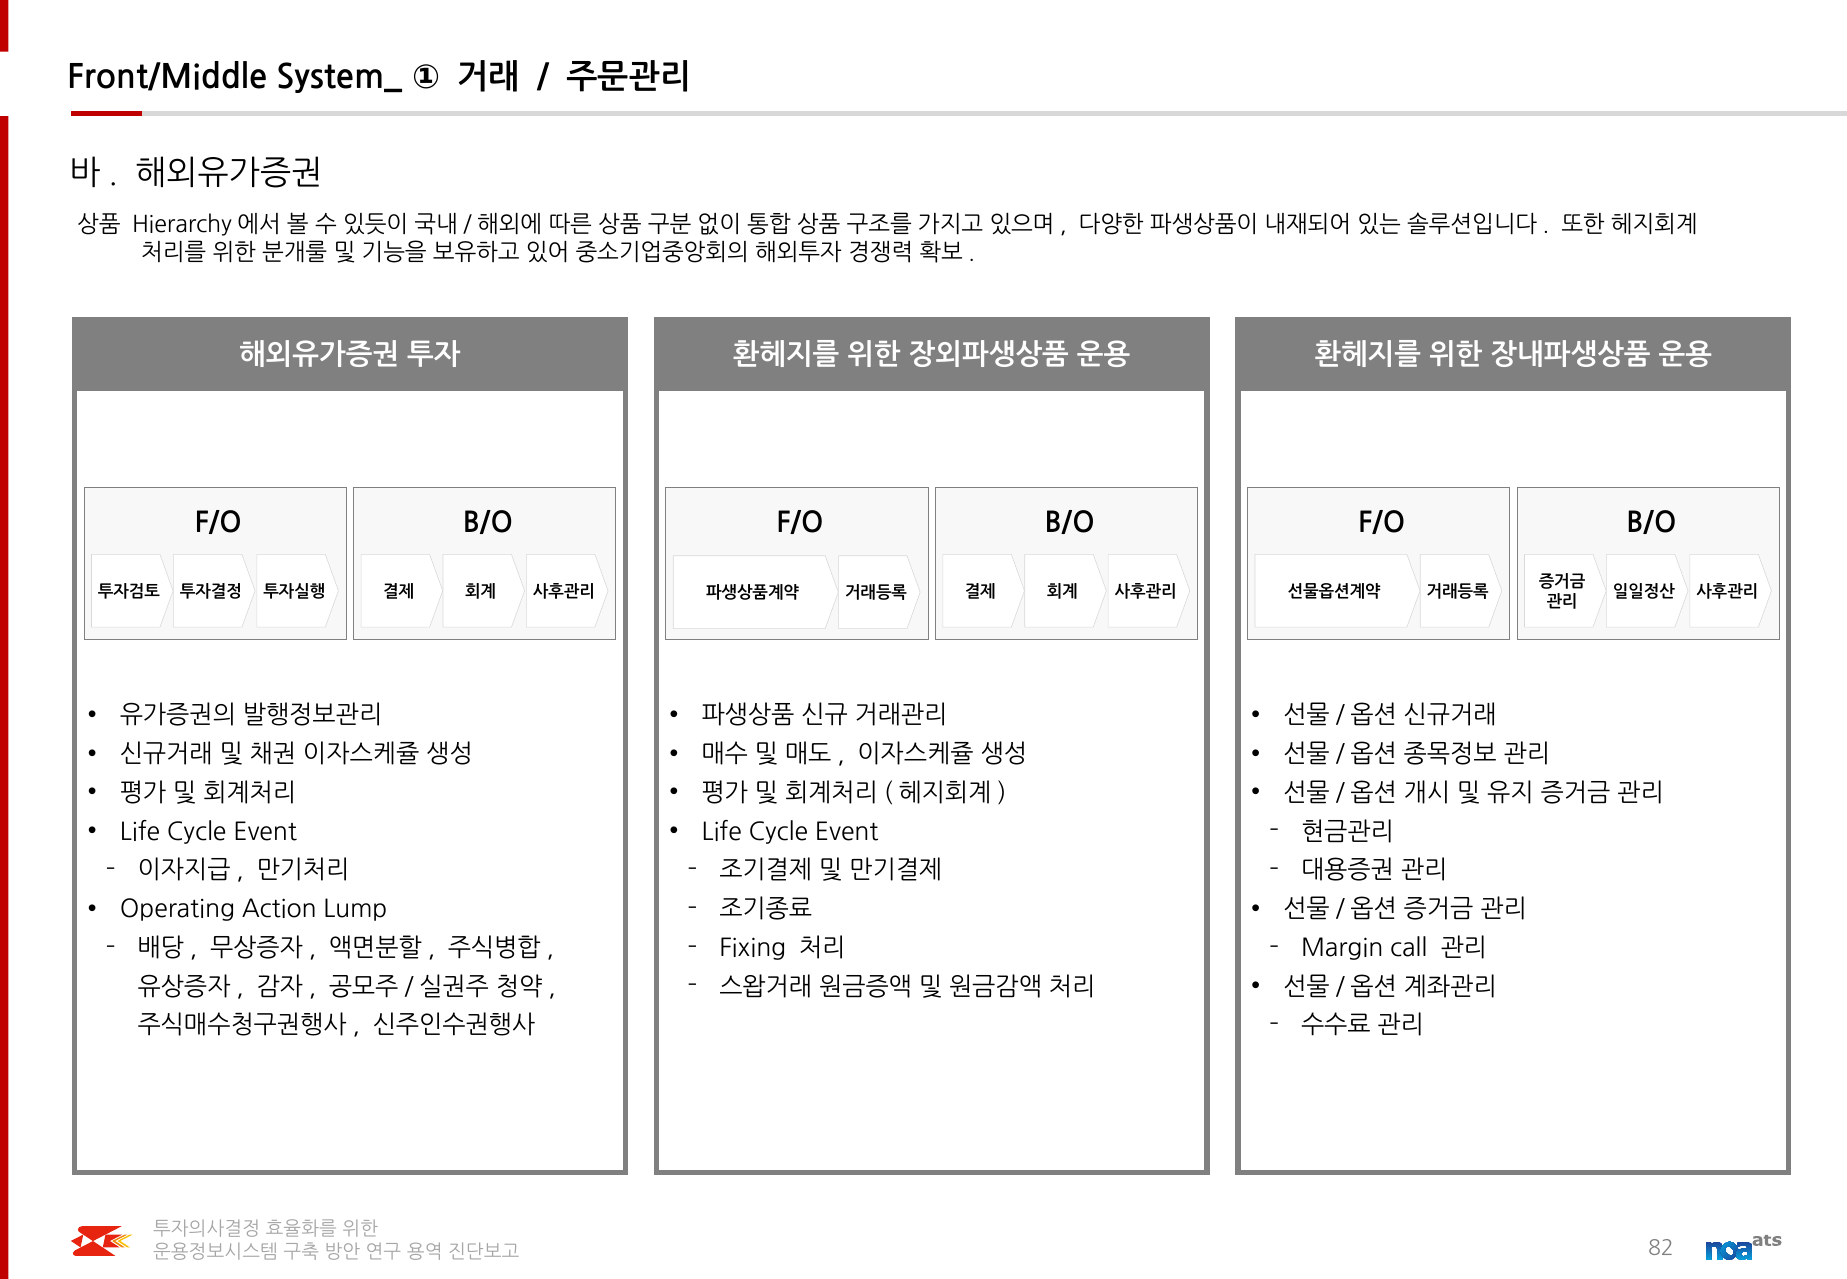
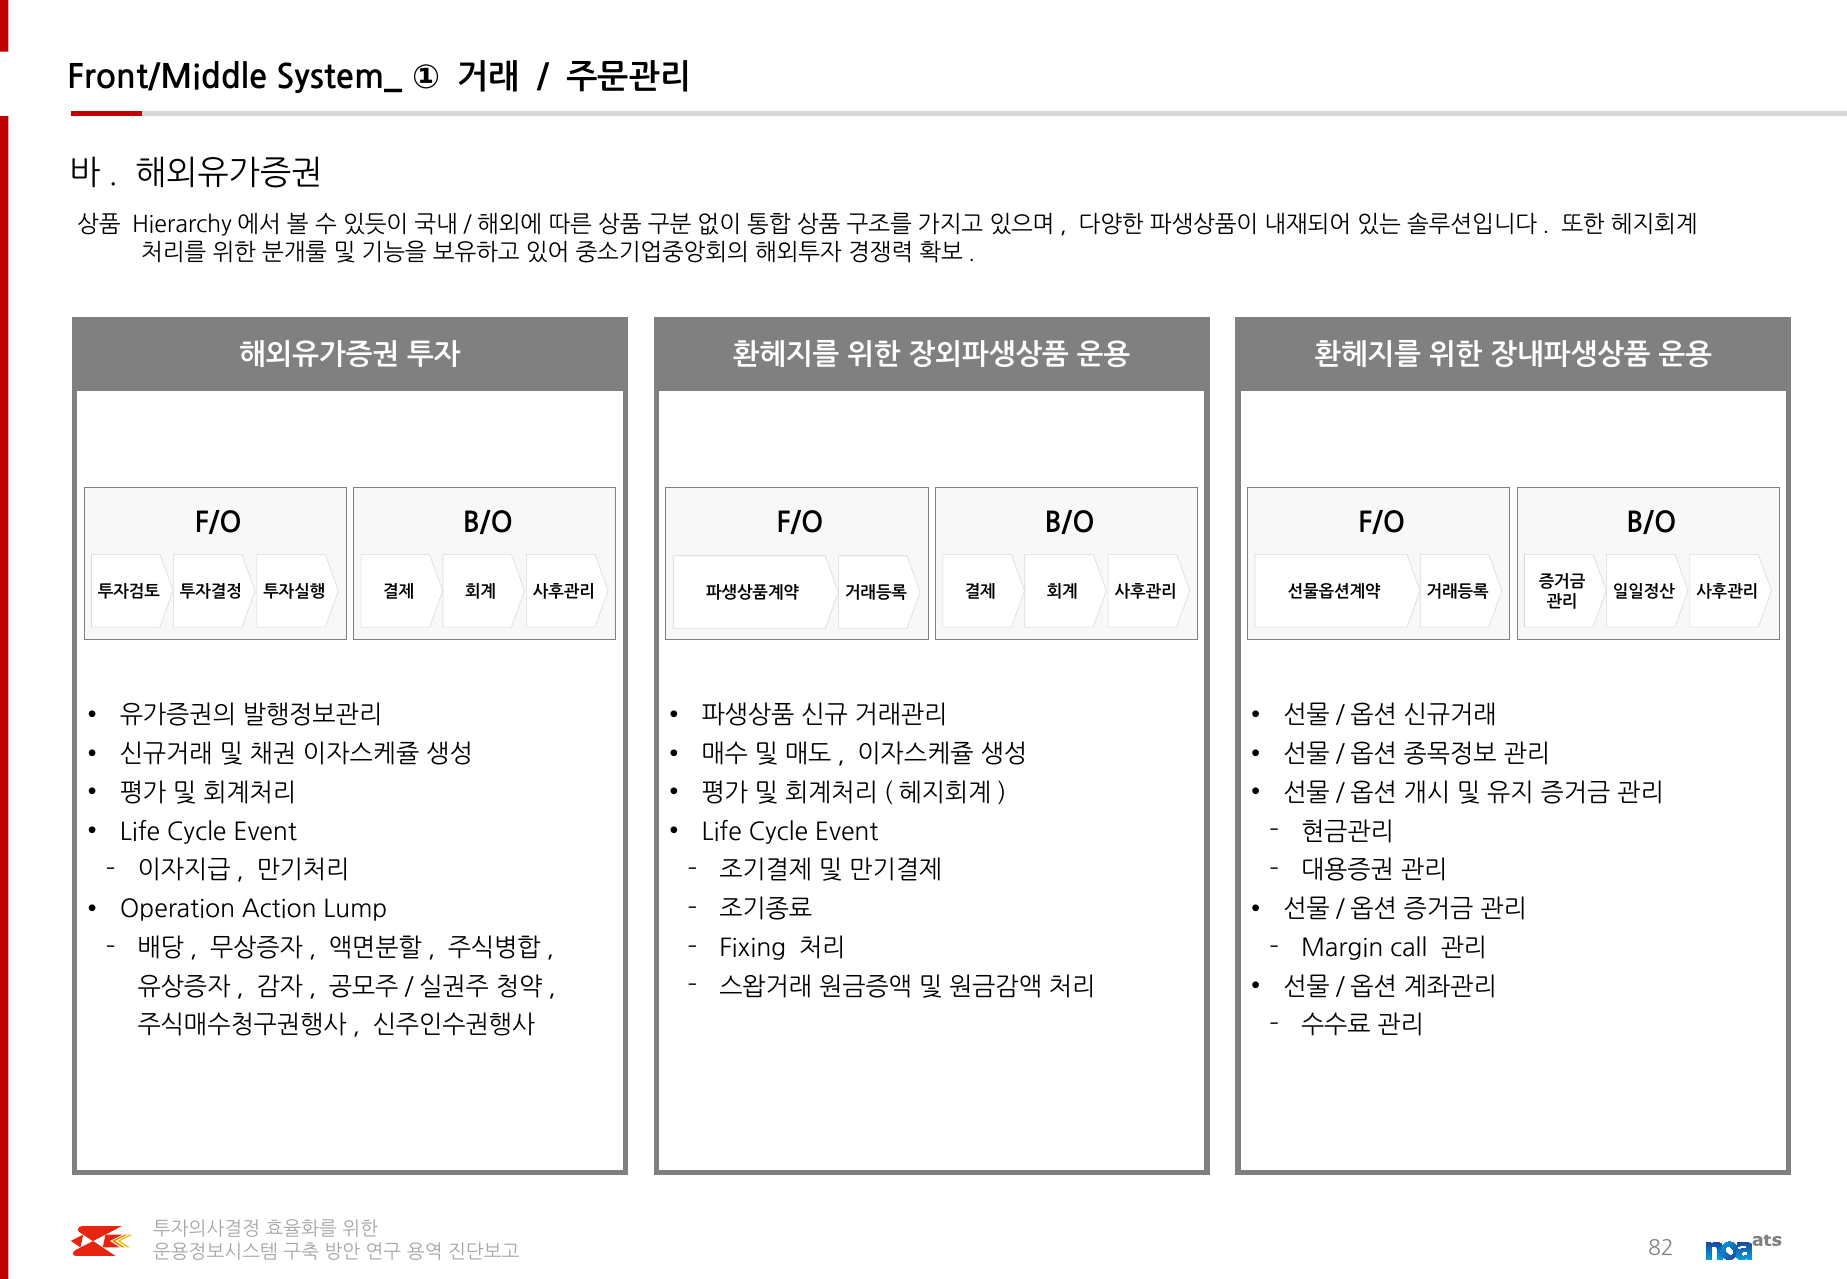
Operating: Operating -> Operation
